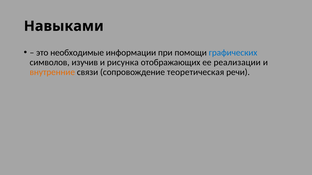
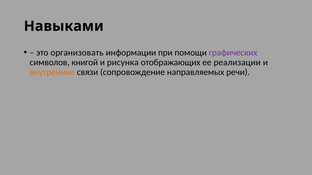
необходимые: необходимые -> организовать
графических colour: blue -> purple
изучив: изучив -> книгой
теоретическая: теоретическая -> направляемых
